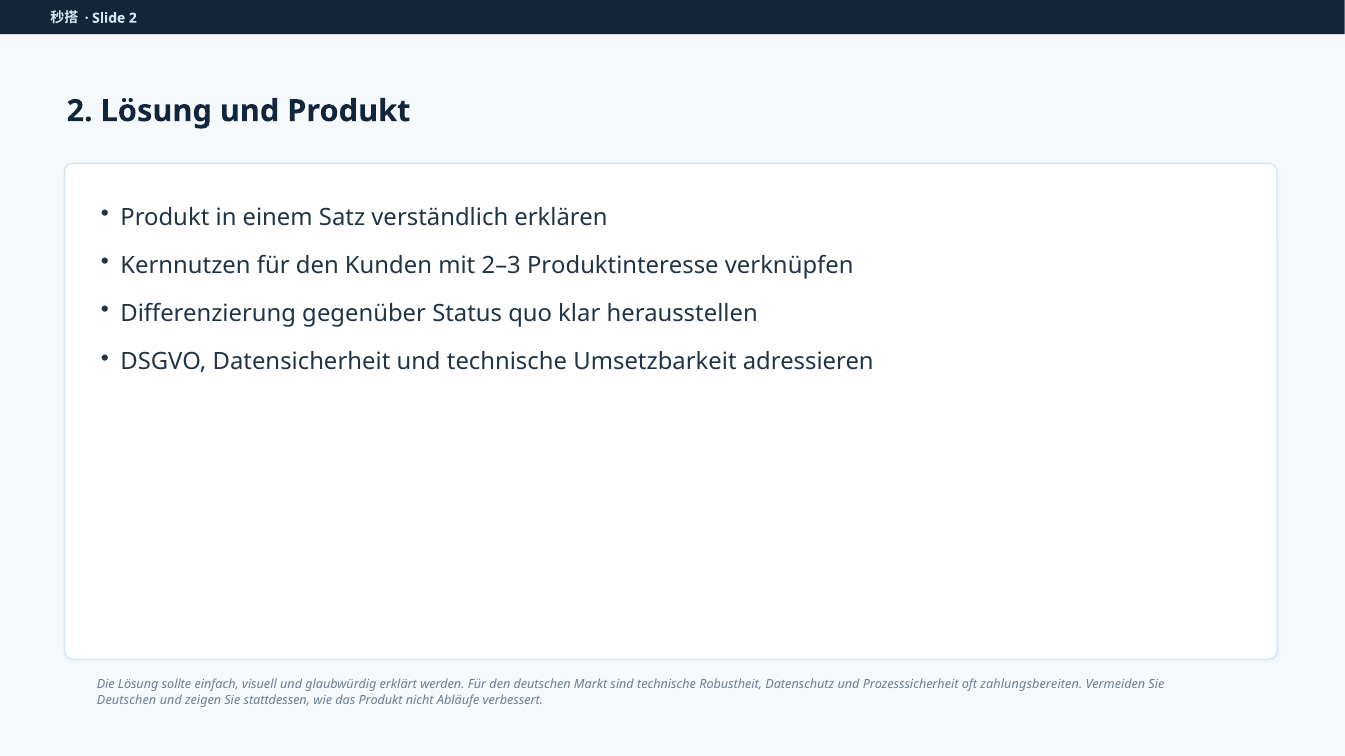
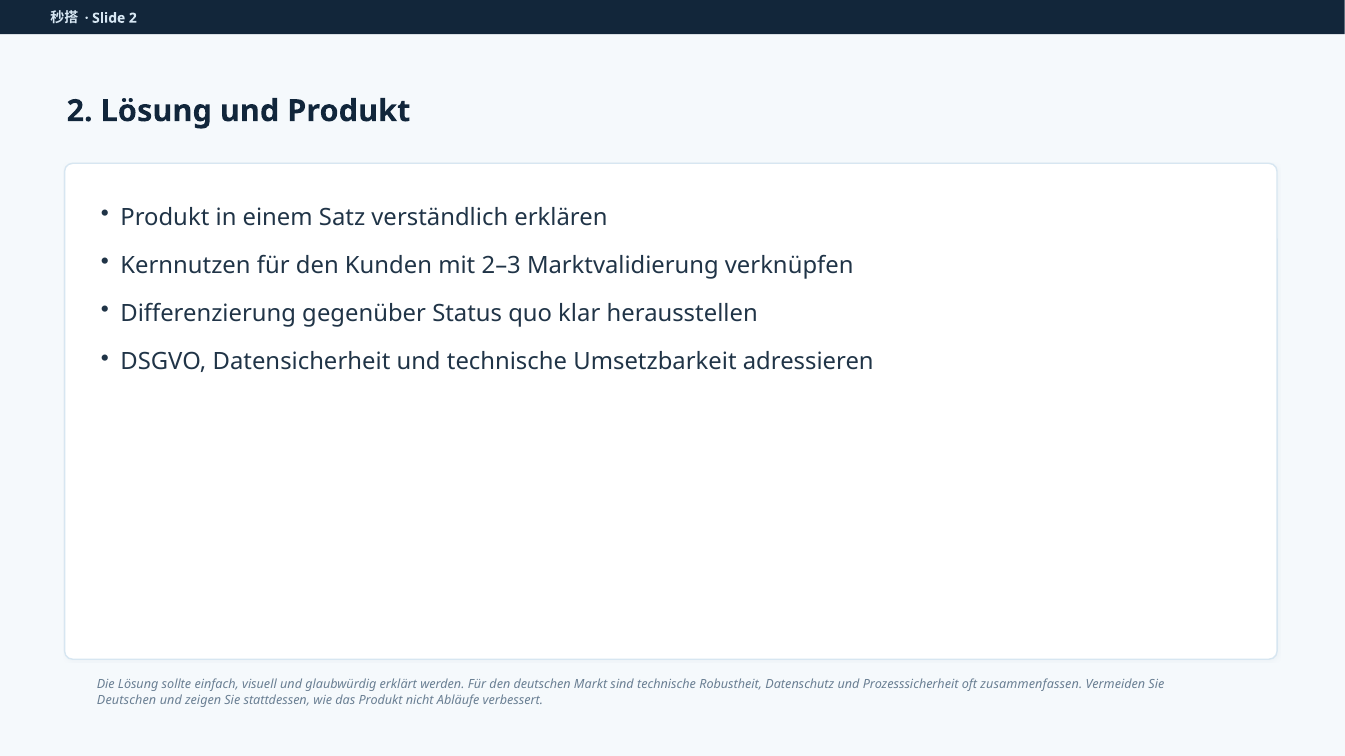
Produktinteresse: Produktinteresse -> Marktvalidierung
zahlungsbereiten: zahlungsbereiten -> zusammenfassen
